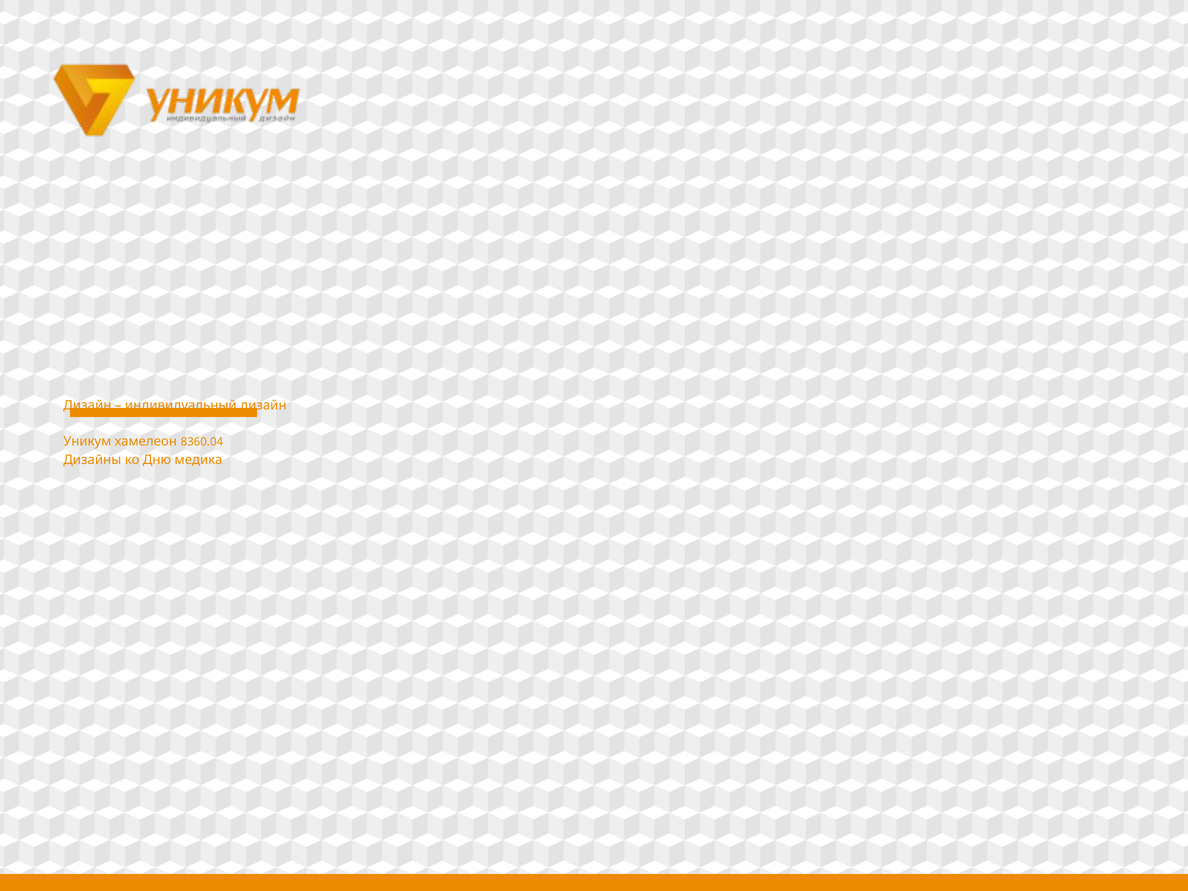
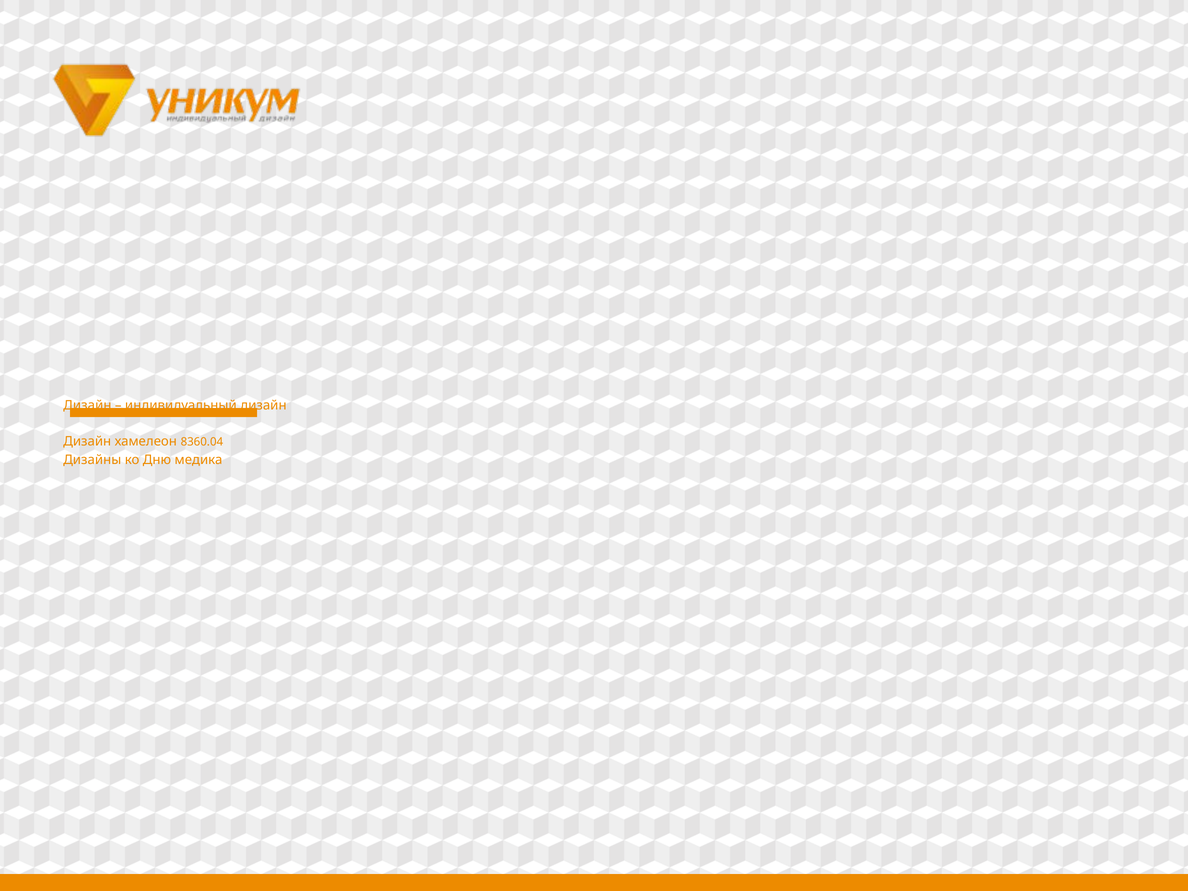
Уникум at (87, 442): Уникум -> Дизайн
